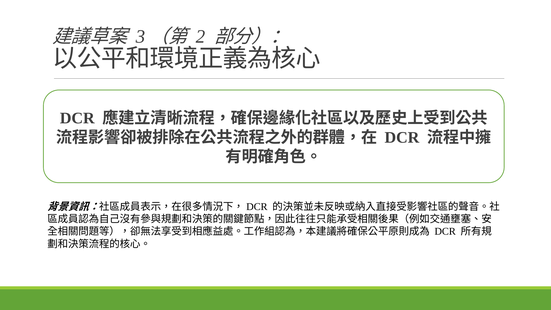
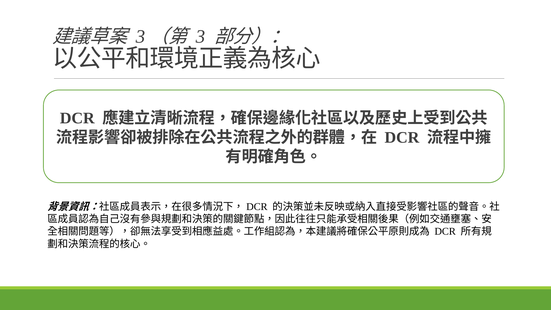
2 at (200, 36): 2 -> 3
